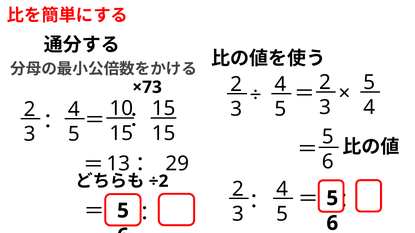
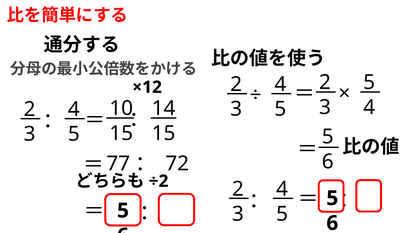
×73: ×73 -> ×12
15 at (164, 109): 15 -> 14
13: 13 -> 77
29: 29 -> 72
